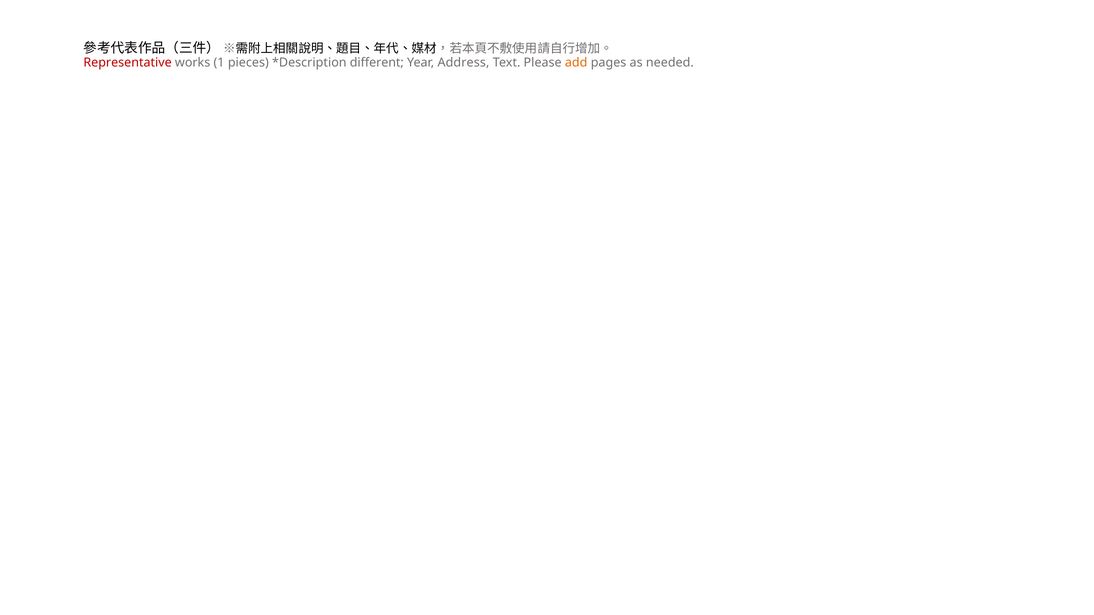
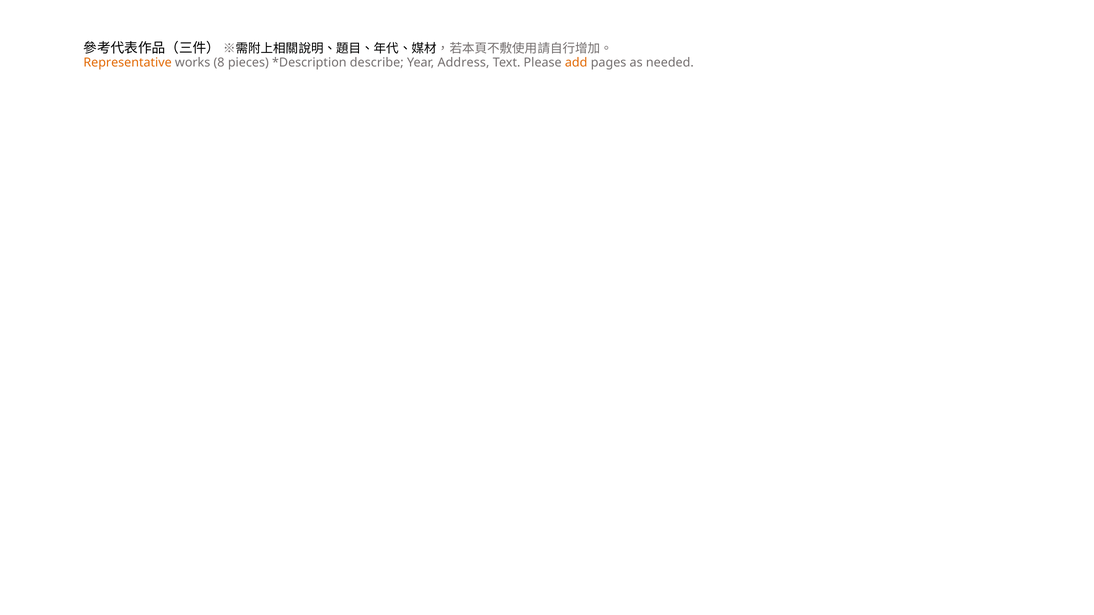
Representative colour: red -> orange
1: 1 -> 8
different: different -> describe
